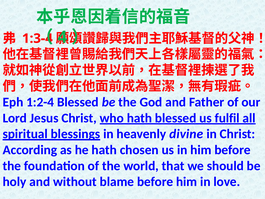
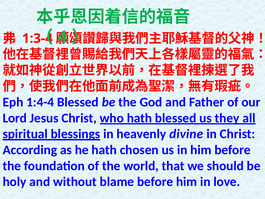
1:2-4: 1:2-4 -> 1:4-4
fulfil: fulfil -> they
